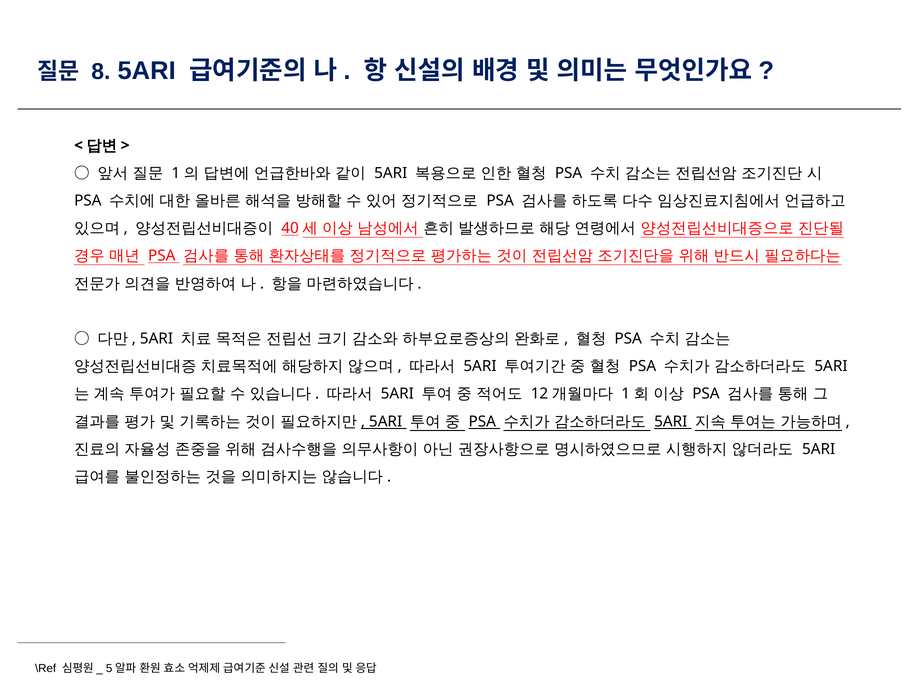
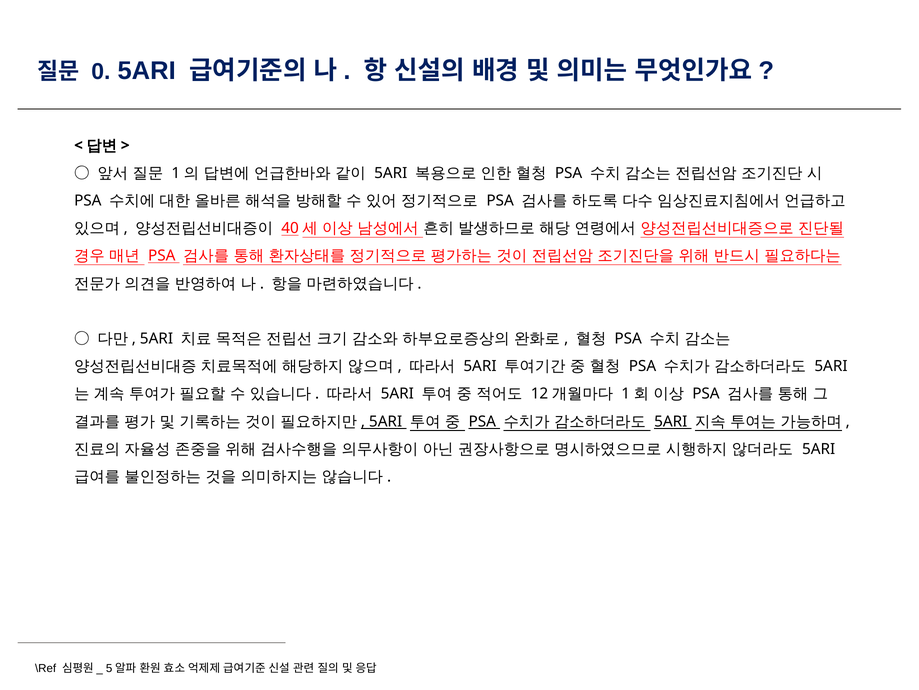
8: 8 -> 0
